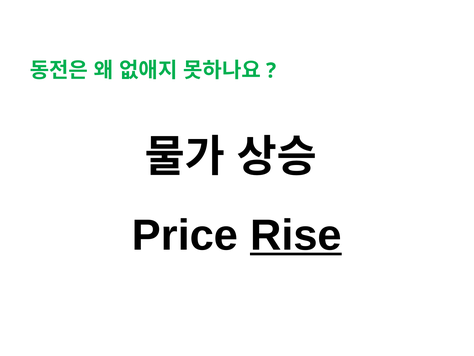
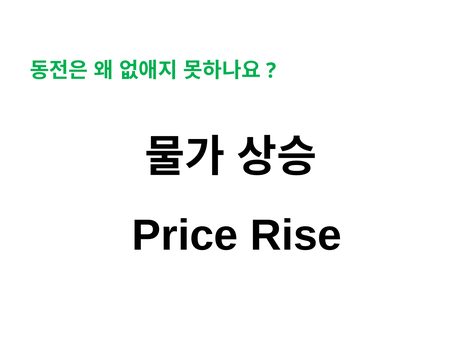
Rise underline: present -> none
